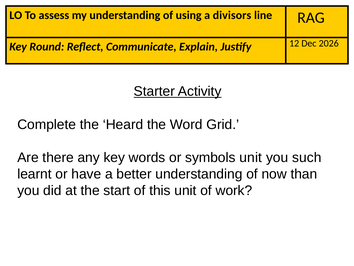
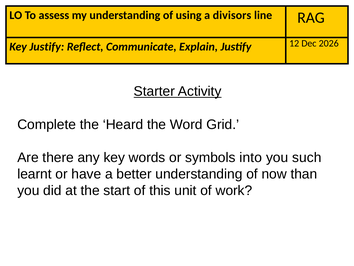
Key Round: Round -> Justify
symbols unit: unit -> into
